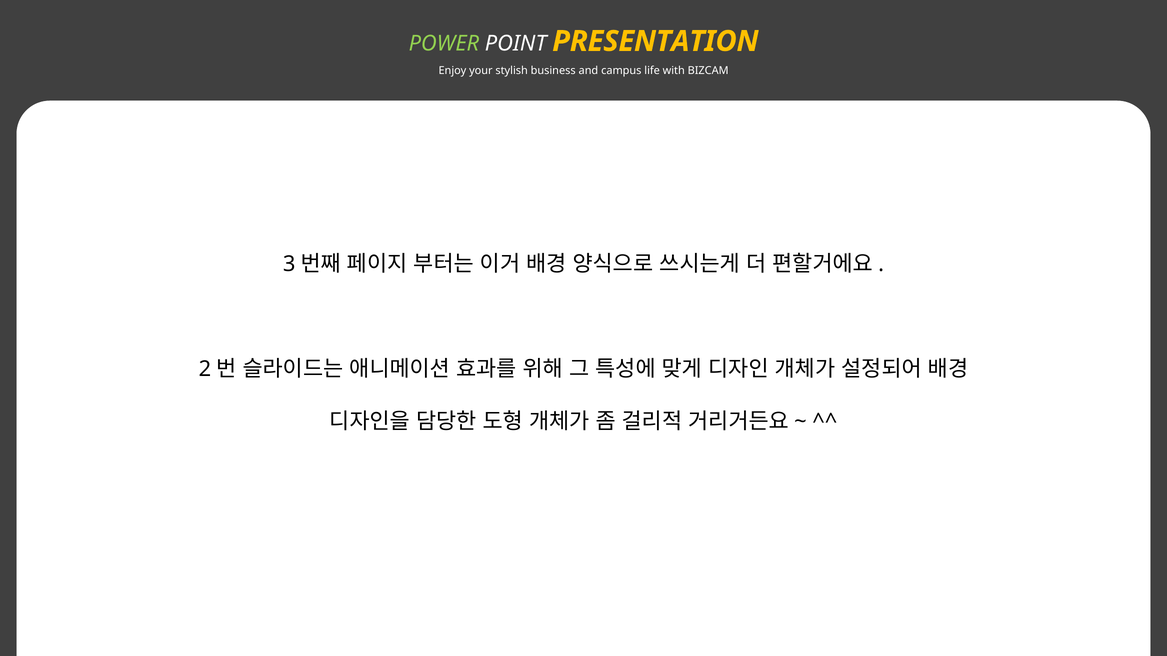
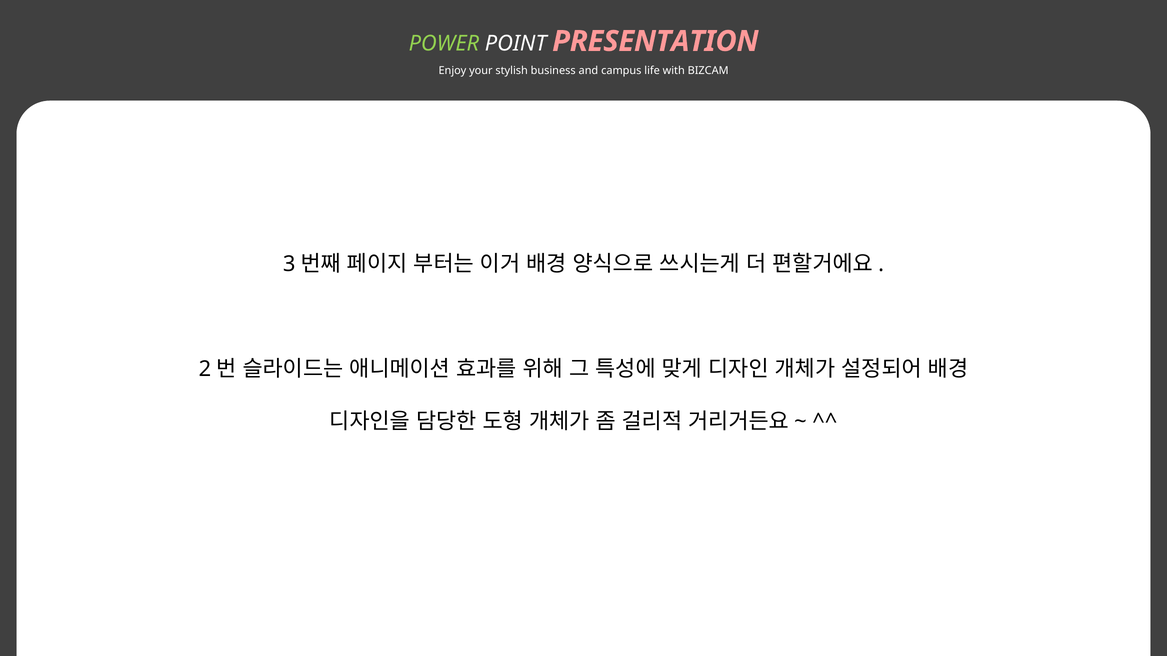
PRESENTATION colour: yellow -> pink
